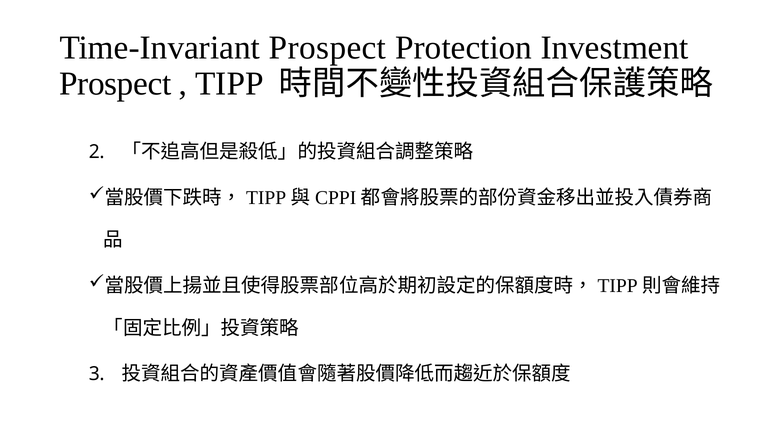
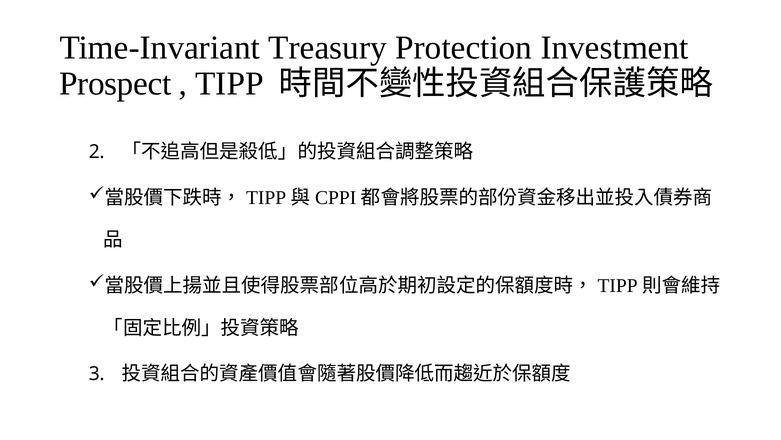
Time-Invariant Prospect: Prospect -> Treasury
